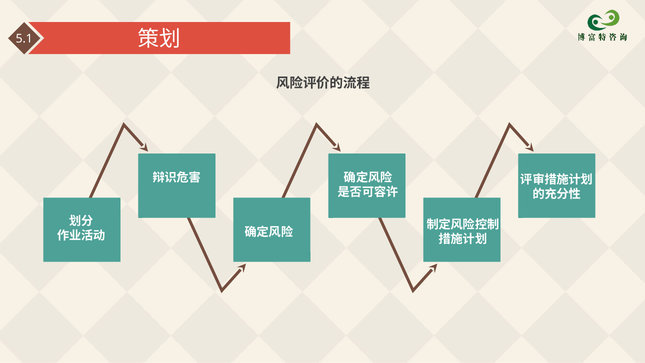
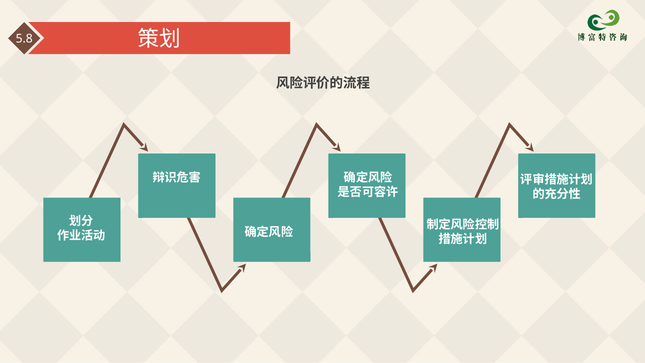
5.1: 5.1 -> 5.8
